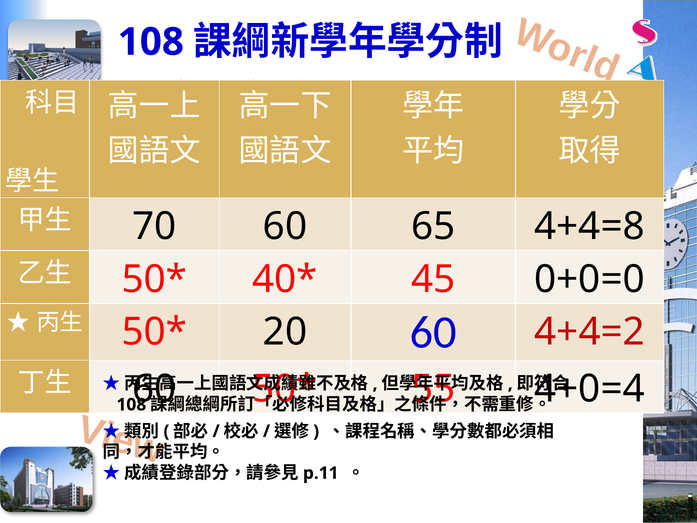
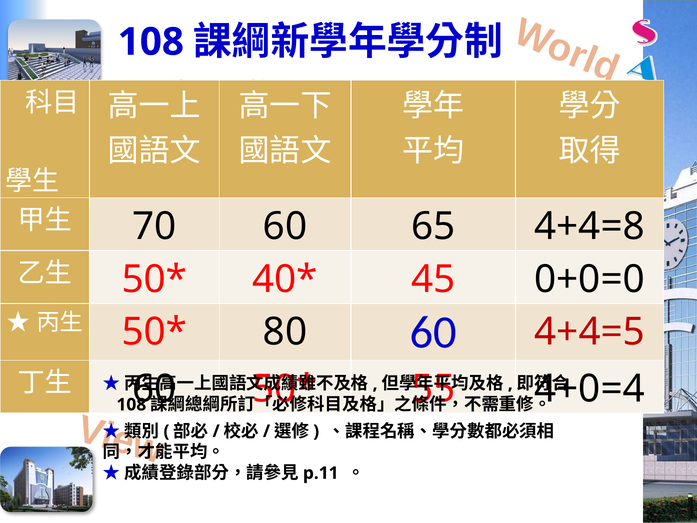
20: 20 -> 80
4+4=2: 4+4=2 -> 4+4=5
